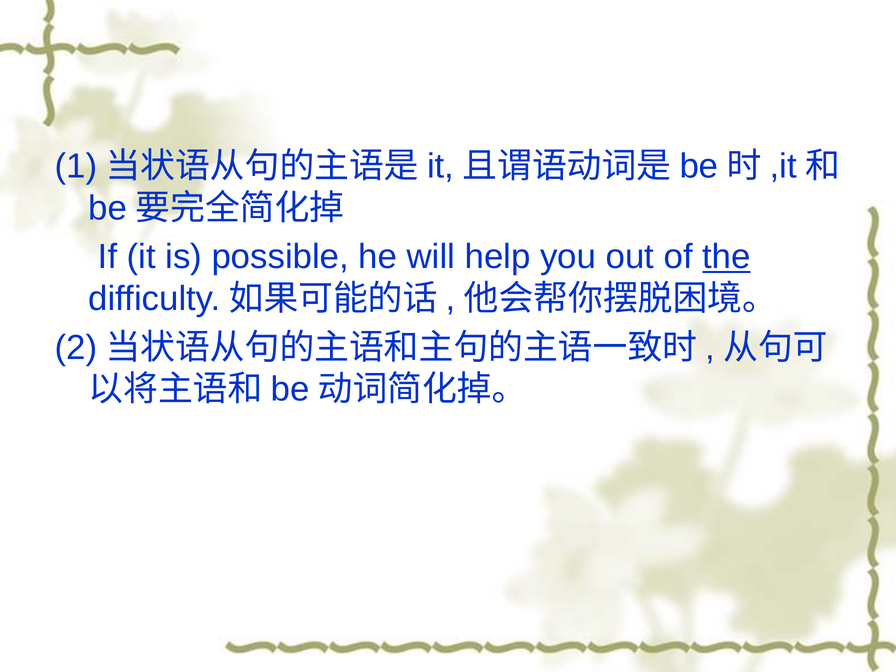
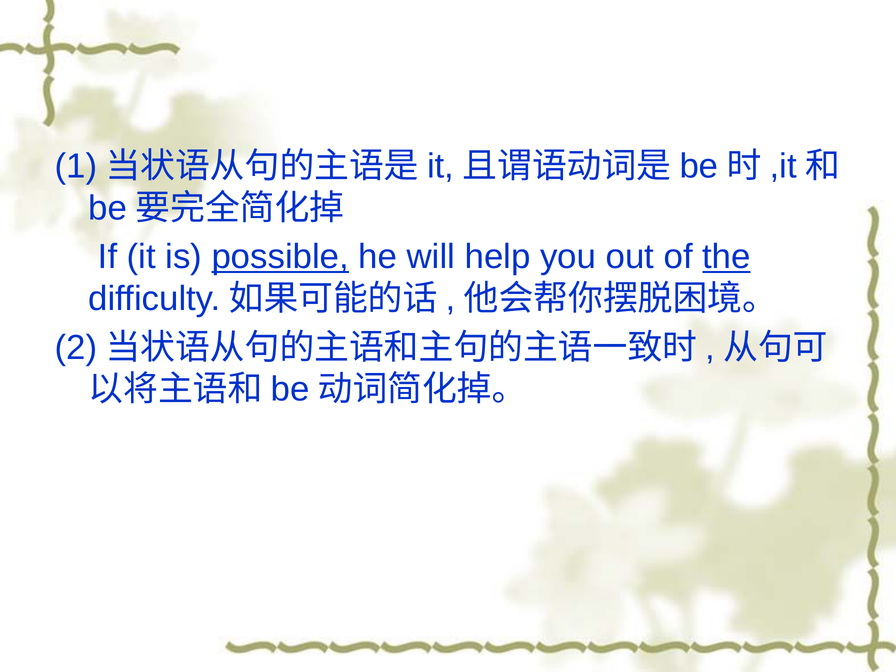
possible underline: none -> present
